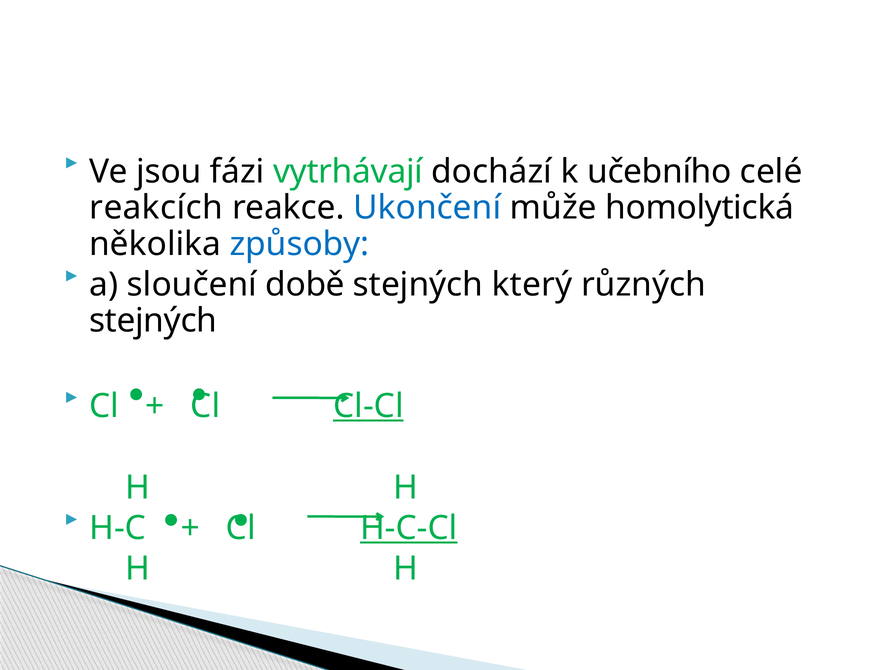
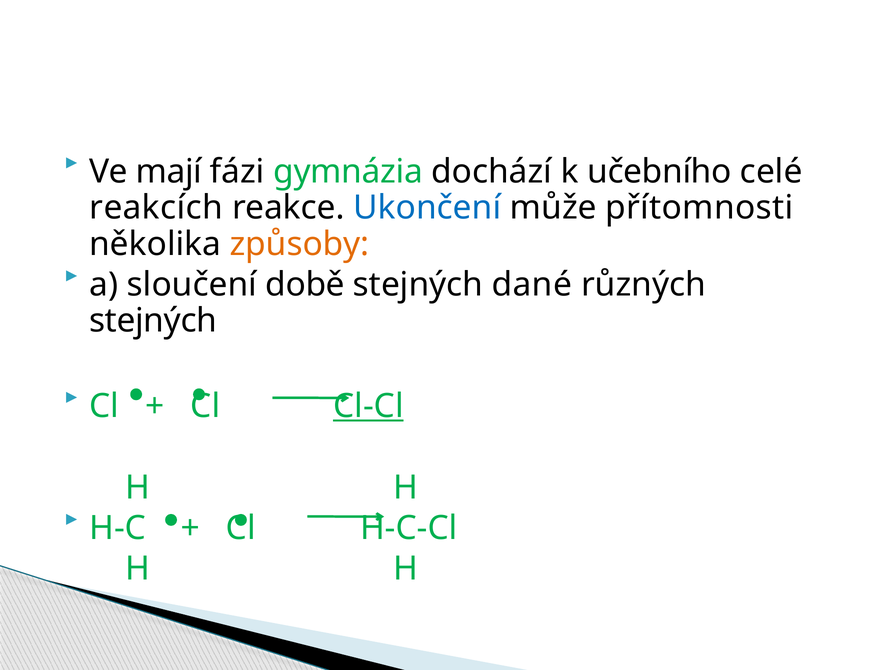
jsou: jsou -> mají
vytrhávají: vytrhávají -> gymnázia
homolytická: homolytická -> přítomnosti
způsoby colour: blue -> orange
který: který -> dané
H-C-Cl underline: present -> none
